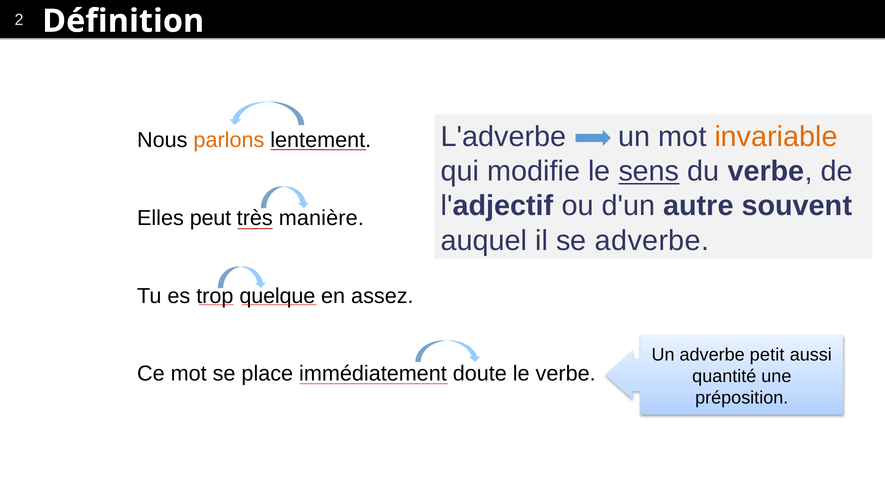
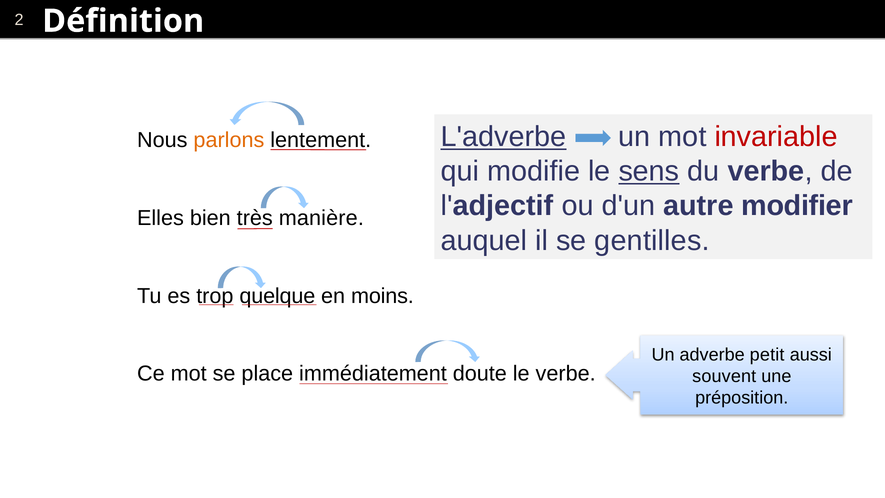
L'adverbe underline: none -> present
invariable colour: orange -> red
souvent: souvent -> modifier
peut: peut -> bien
se adverbe: adverbe -> gentilles
assez: assez -> moins
quantité: quantité -> souvent
